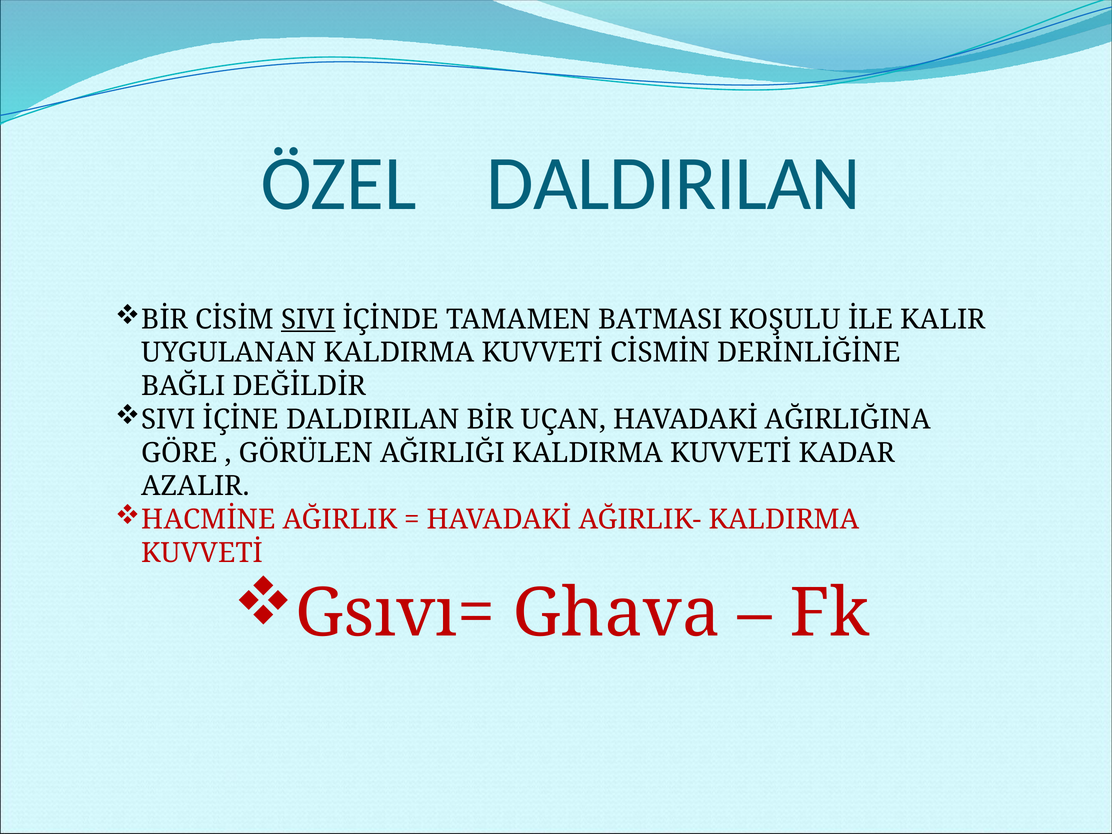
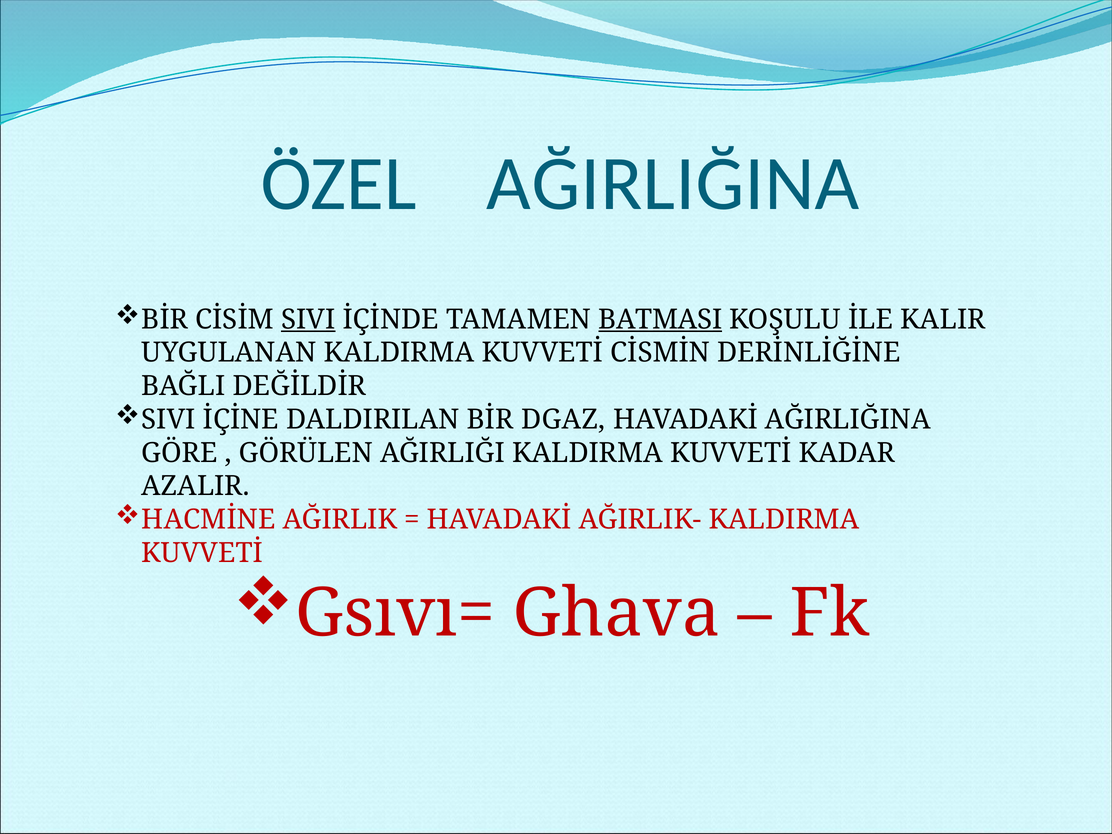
ÖZEL DALDIRILAN: DALDIRILAN -> AĞIRLIĞINA
BATMASI underline: none -> present
UÇAN: UÇAN -> DGAZ
